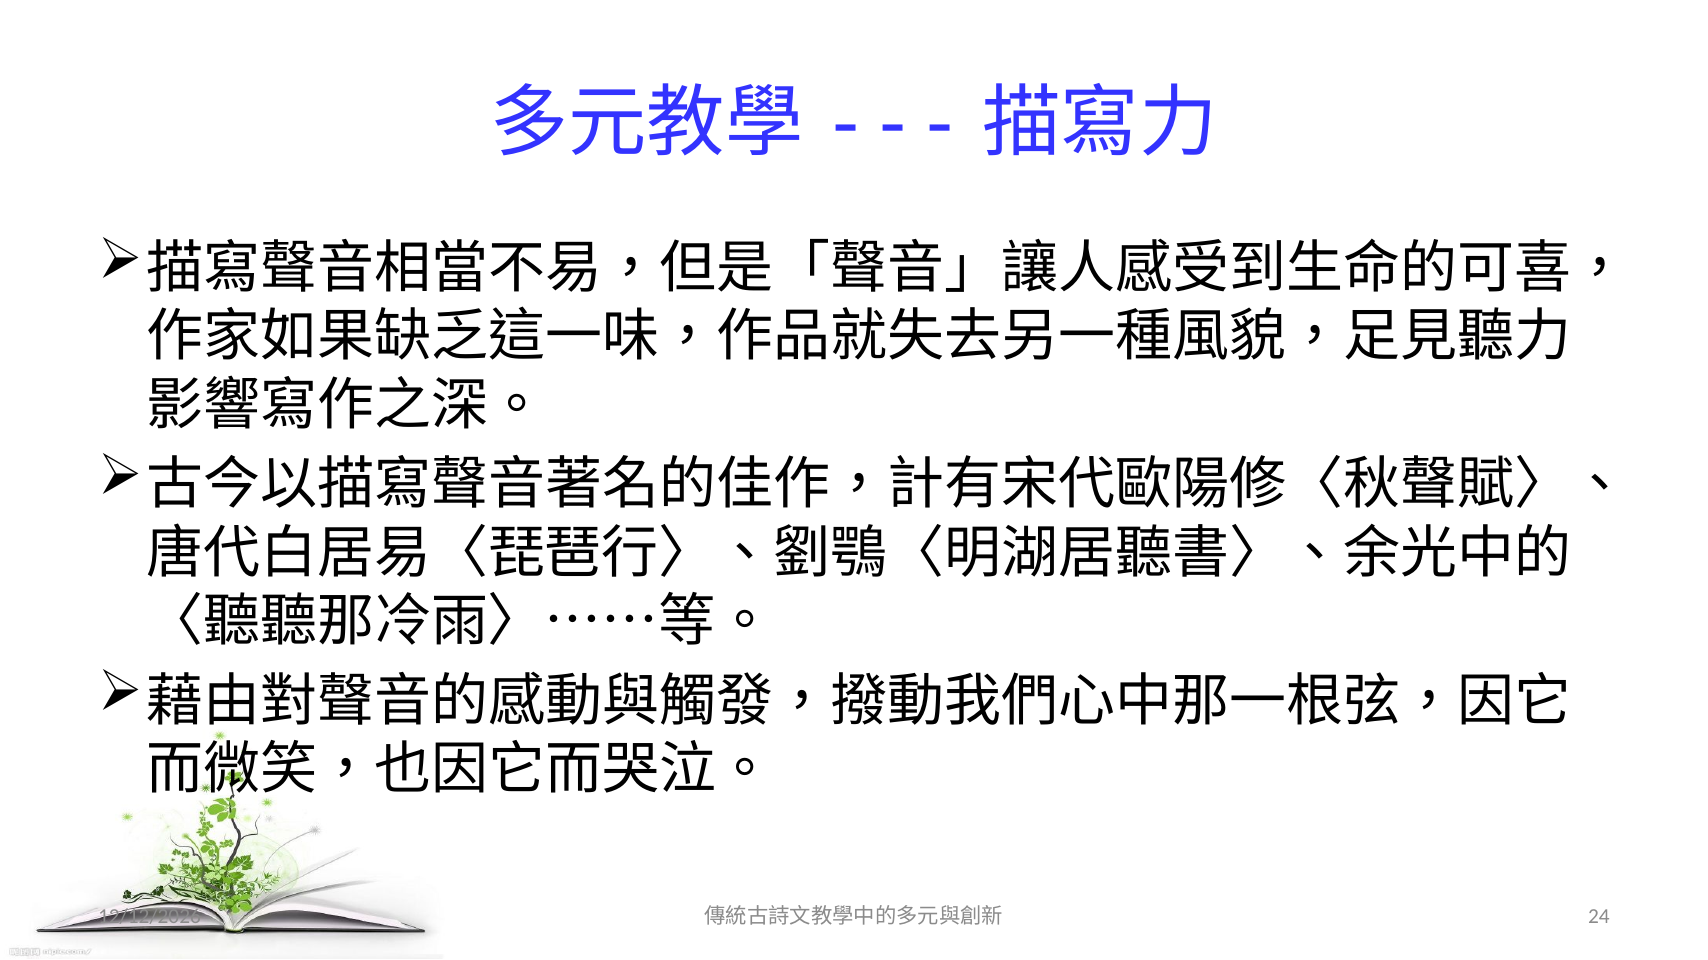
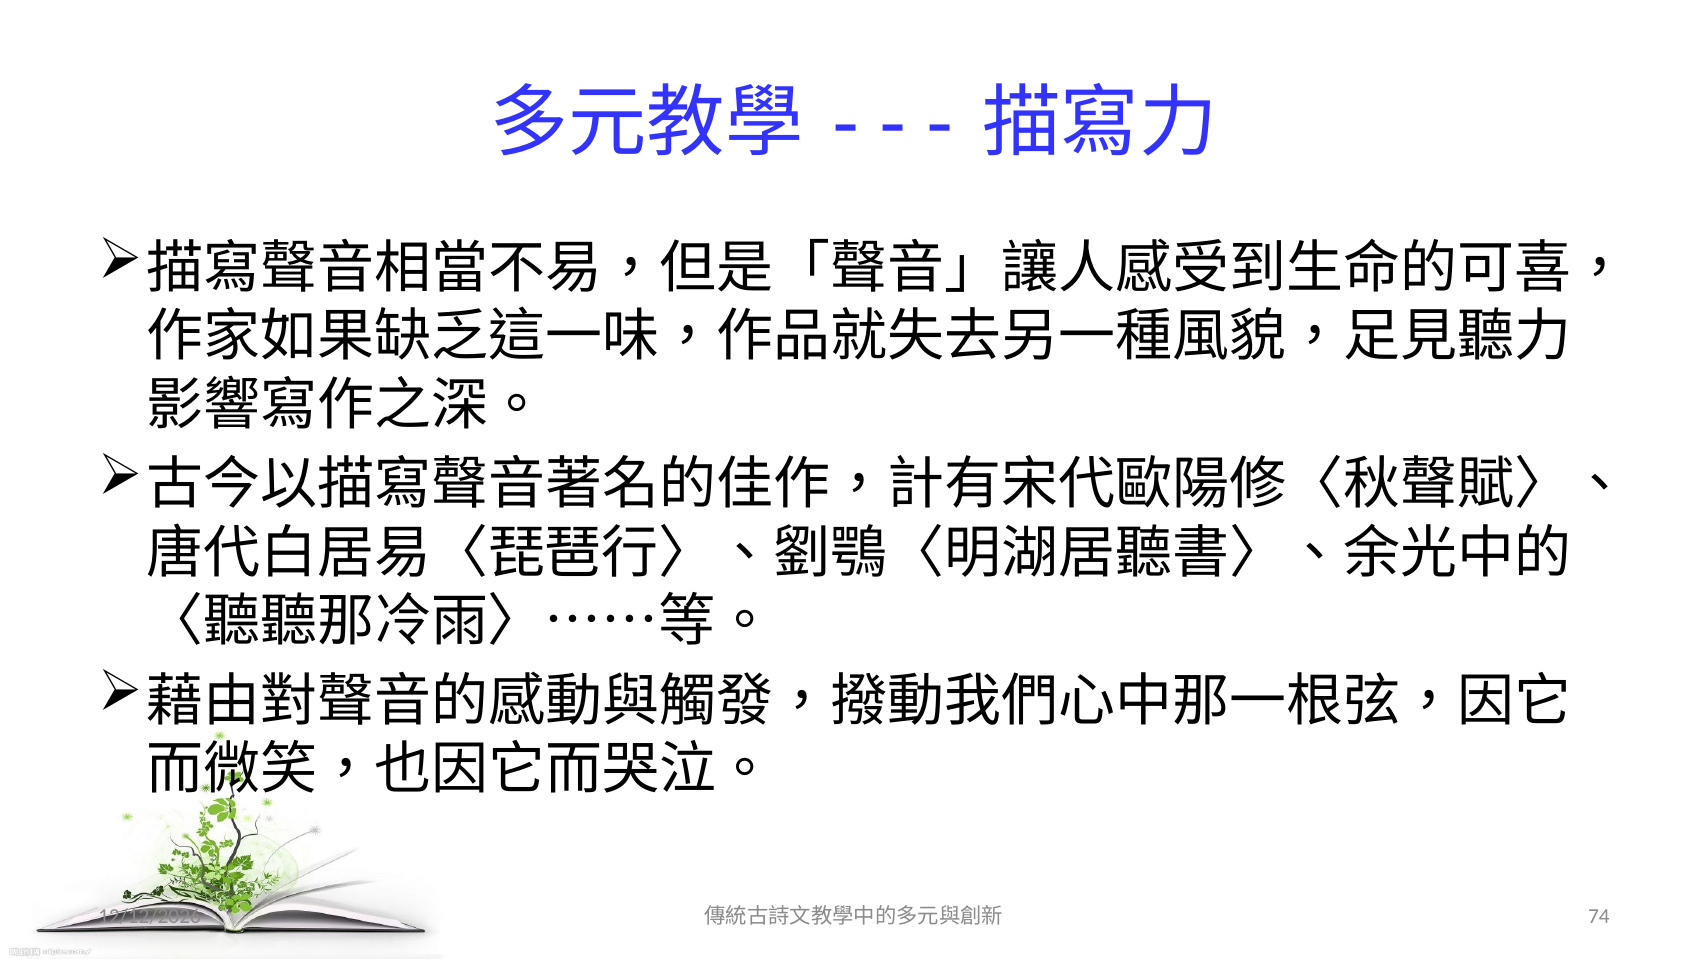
24: 24 -> 74
